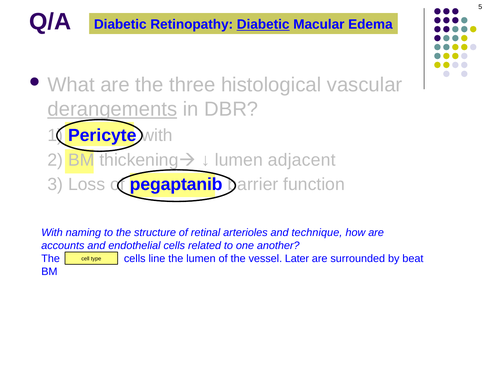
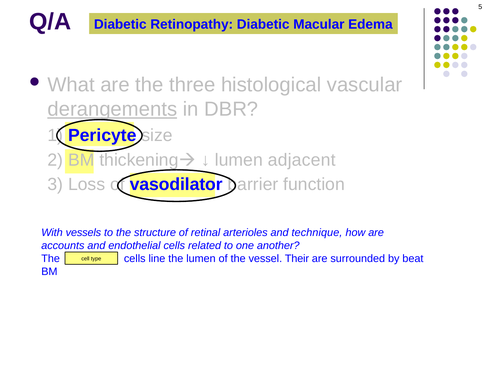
Diabetic at (263, 24) underline: present -> none
Pericyte with: with -> size
pegaptanib: pegaptanib -> vasodilator
naming: naming -> vessels
Later: Later -> Their
